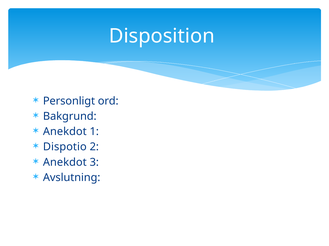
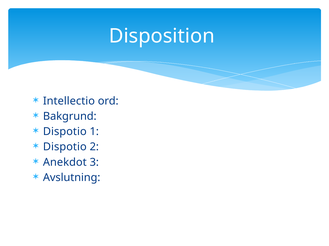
Personligt: Personligt -> Intellectio
Anekdot at (65, 132): Anekdot -> Dispotio
